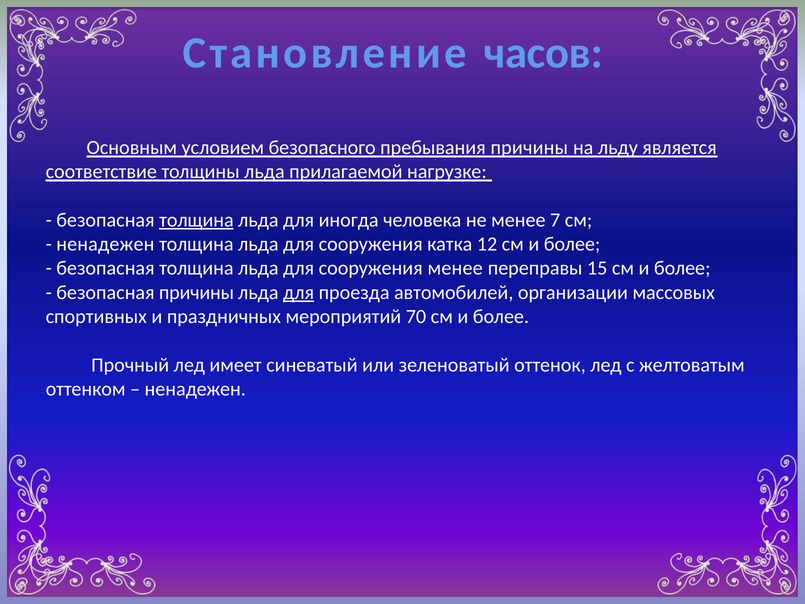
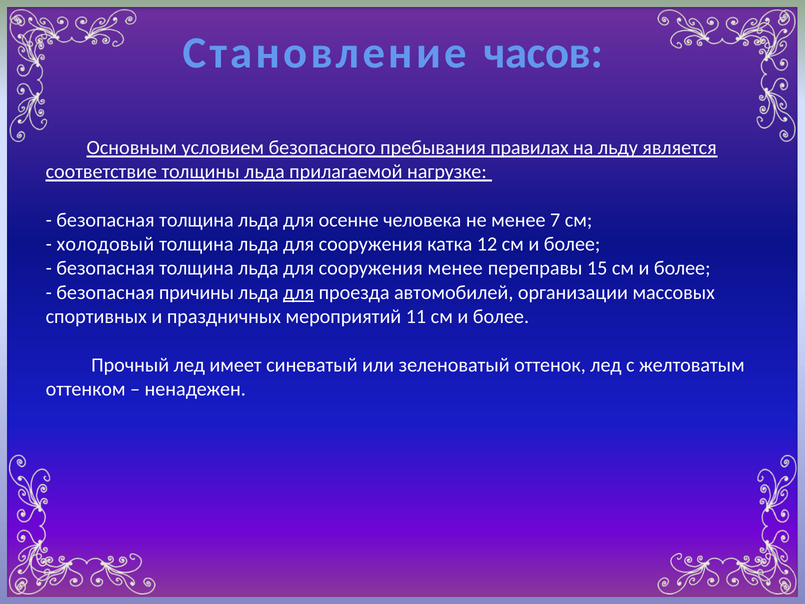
пребывания причины: причины -> правилах
толщина at (196, 220) underline: present -> none
иногда: иногда -> осенне
ненадежен at (105, 244): ненадежен -> холодовый
70: 70 -> 11
